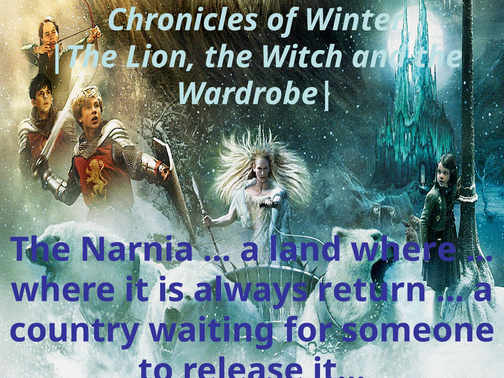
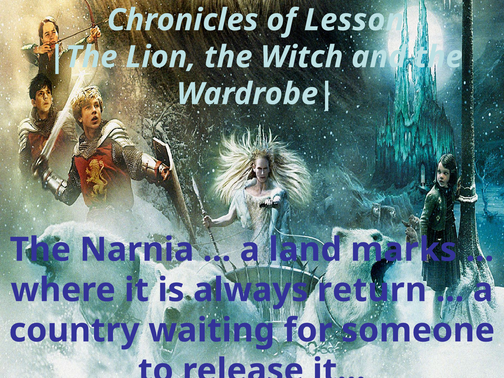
Winter: Winter -> Lesson
land where: where -> marks
